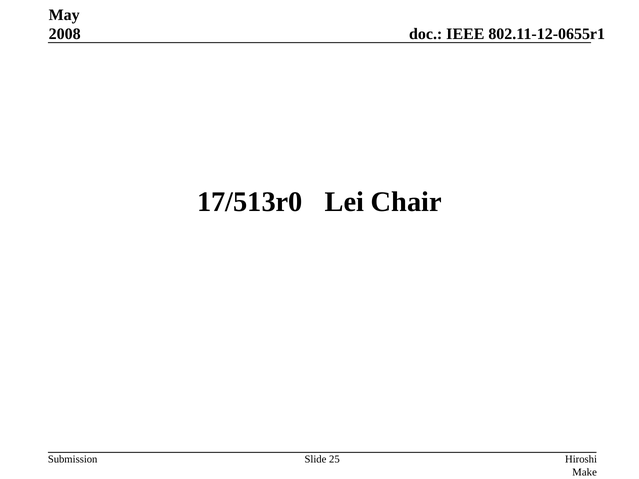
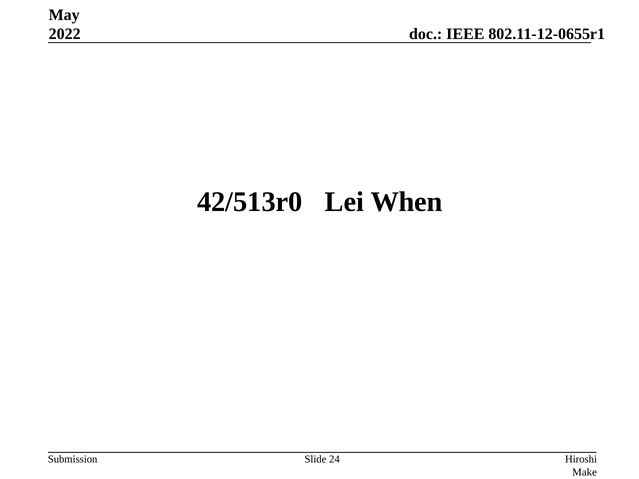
2008: 2008 -> 2022
17/513r0: 17/513r0 -> 42/513r0
Chair: Chair -> When
25: 25 -> 24
